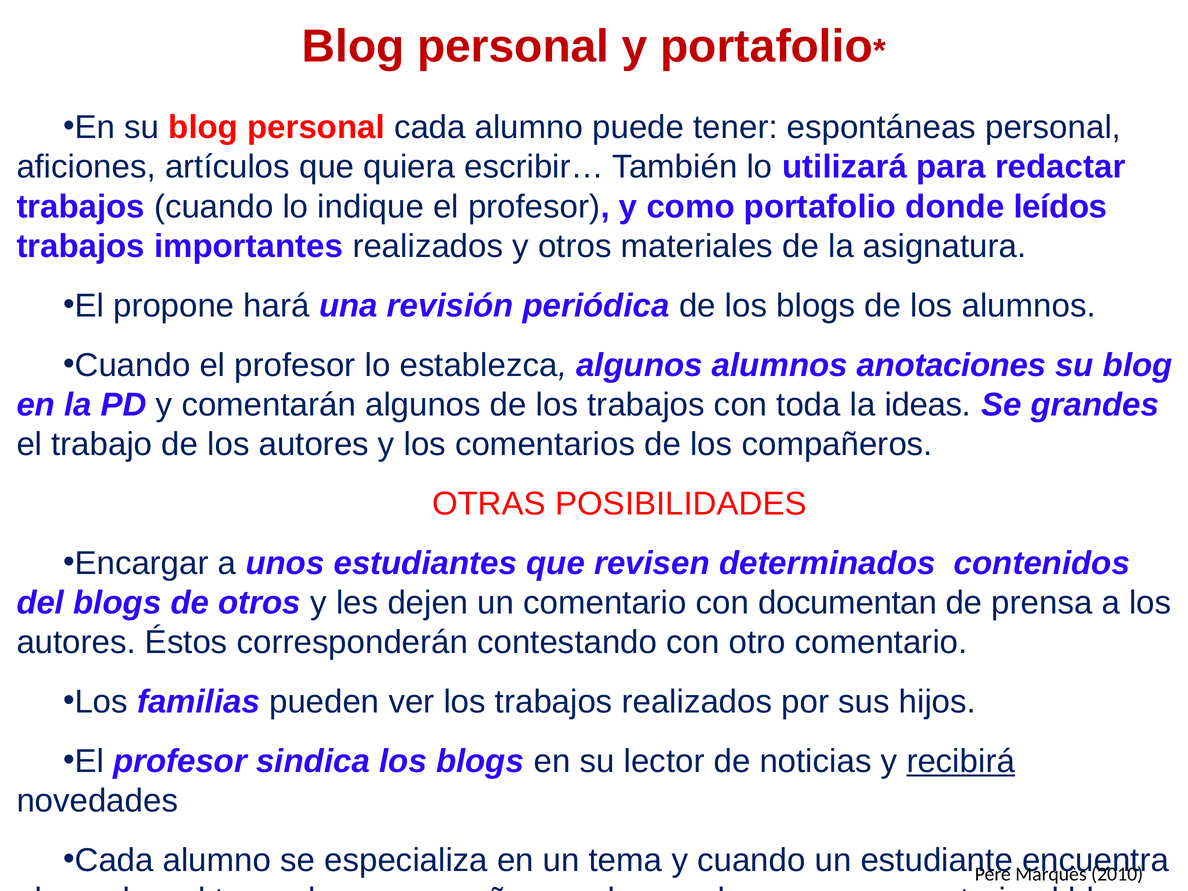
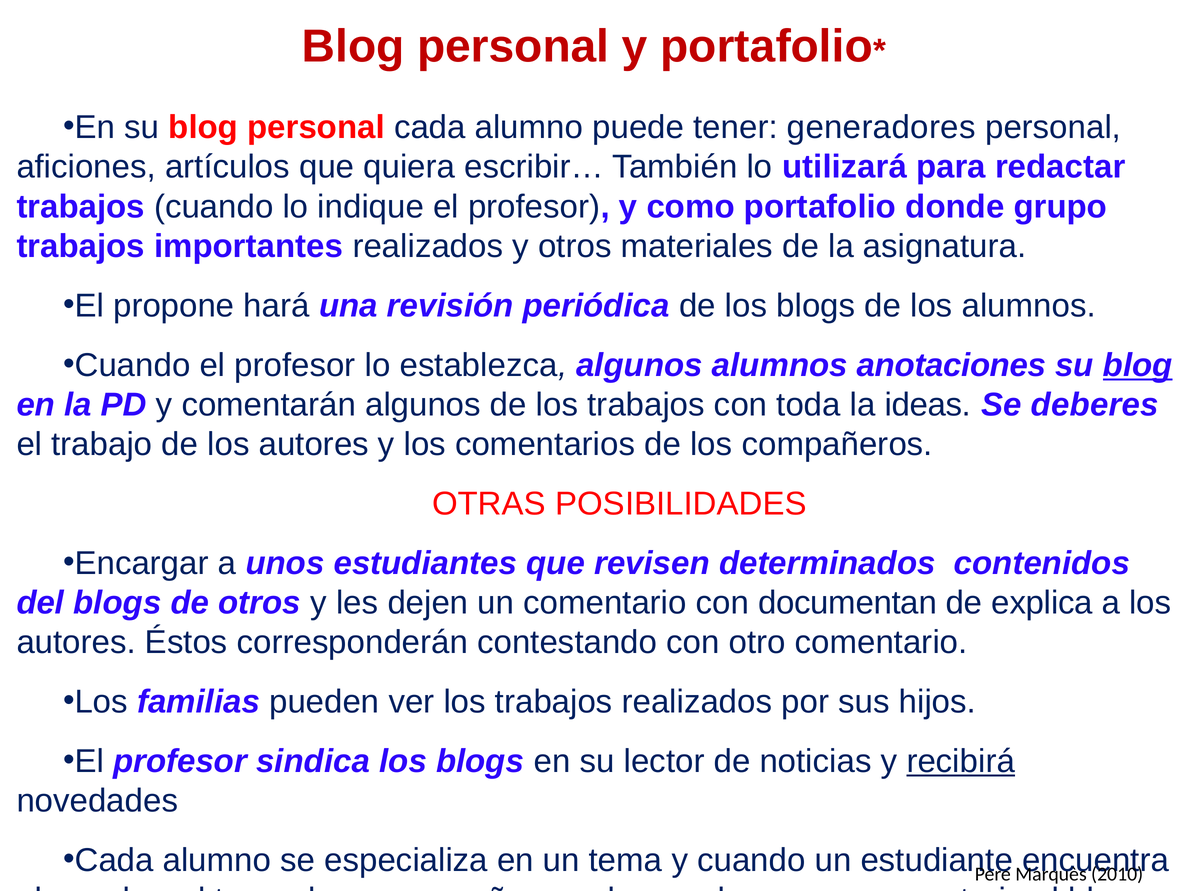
espontáneas: espontáneas -> generadores
leídos: leídos -> grupo
blog at (1138, 365) underline: none -> present
grandes: grandes -> deberes
prensa: prensa -> explica
